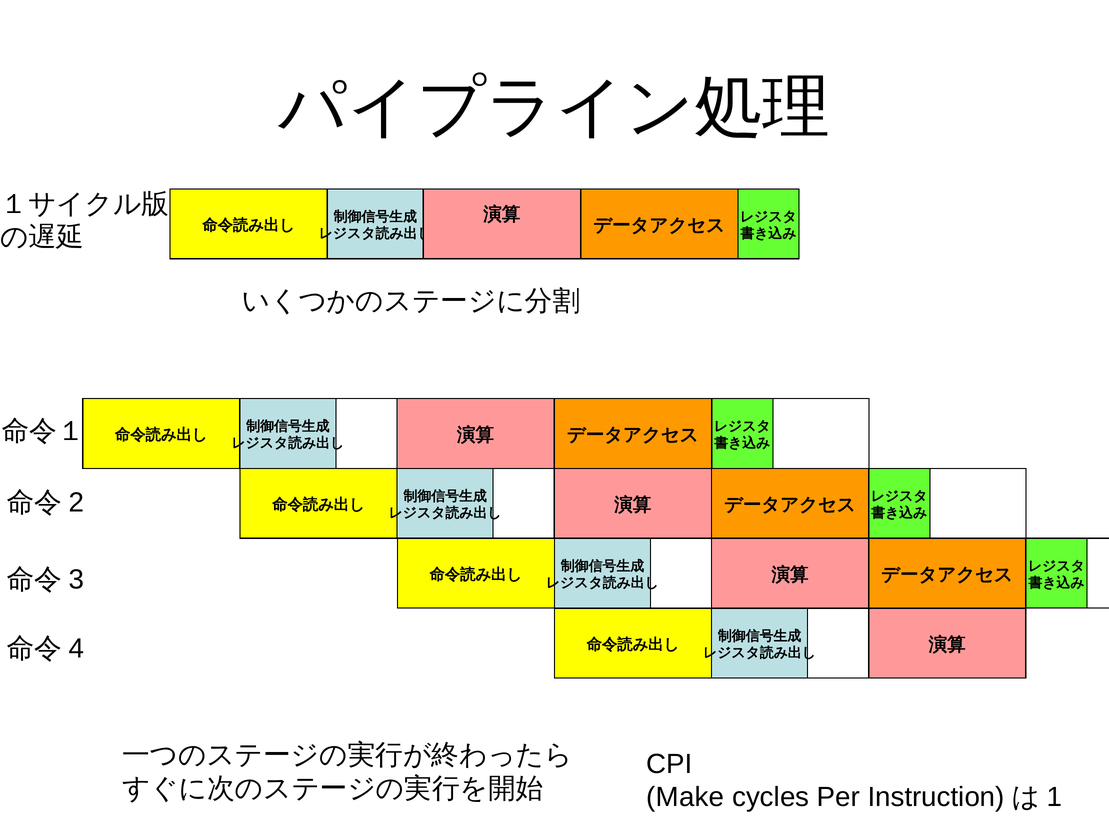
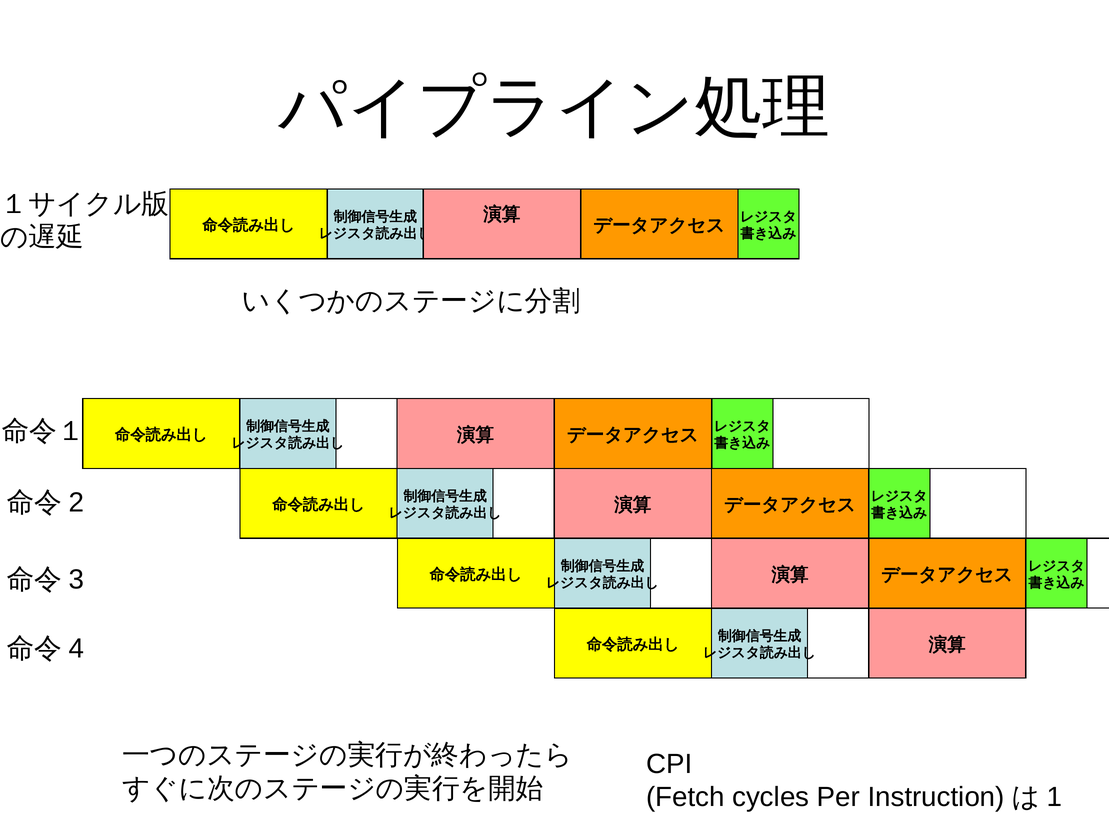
Make: Make -> Fetch
